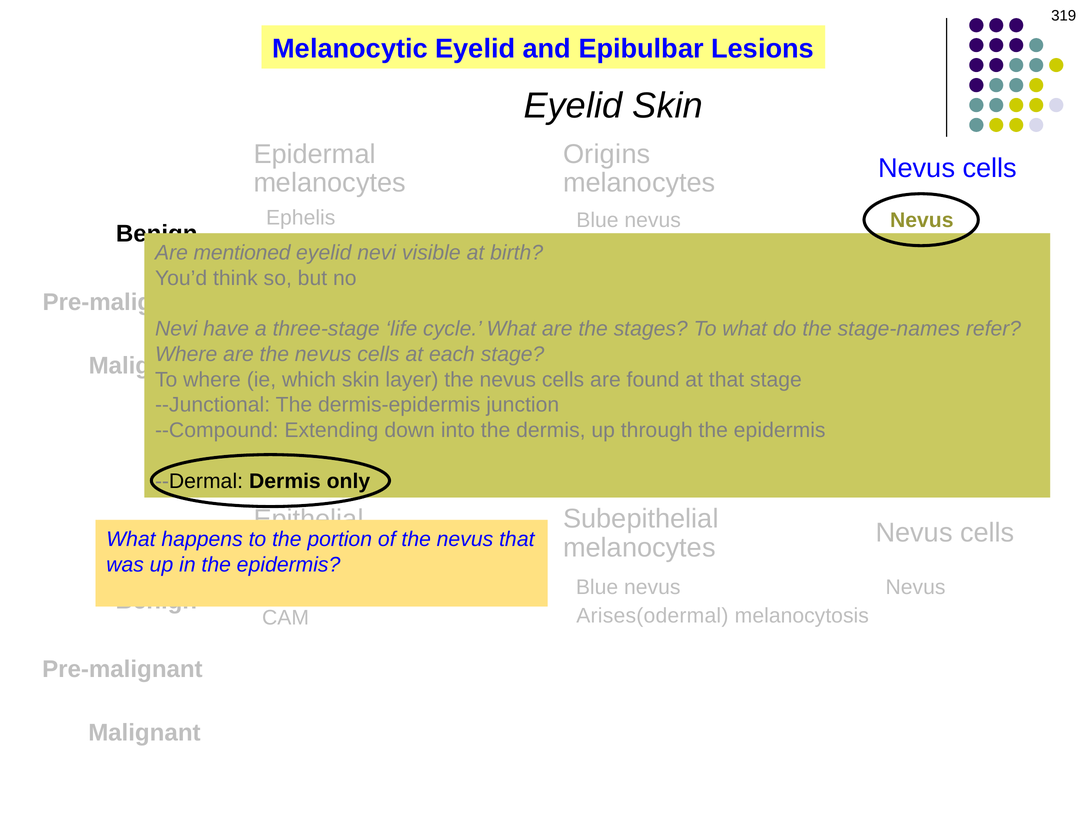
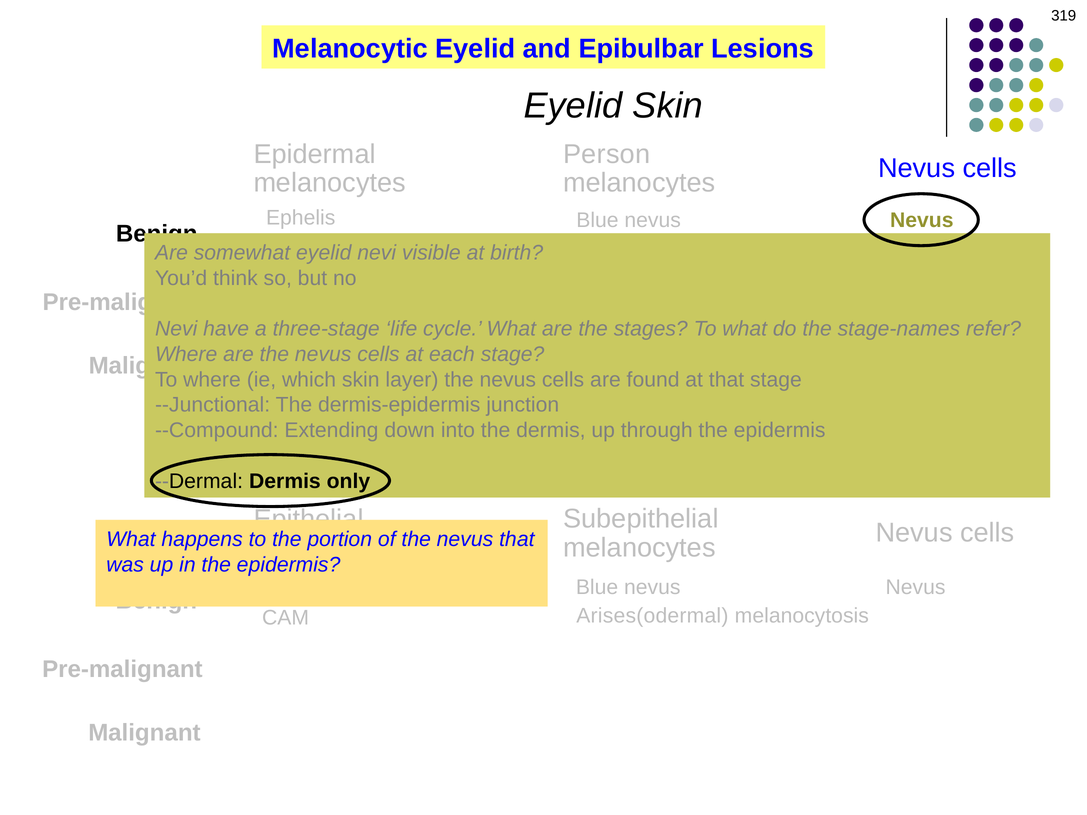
Origins: Origins -> Person
Are mentioned: mentioned -> somewhat
